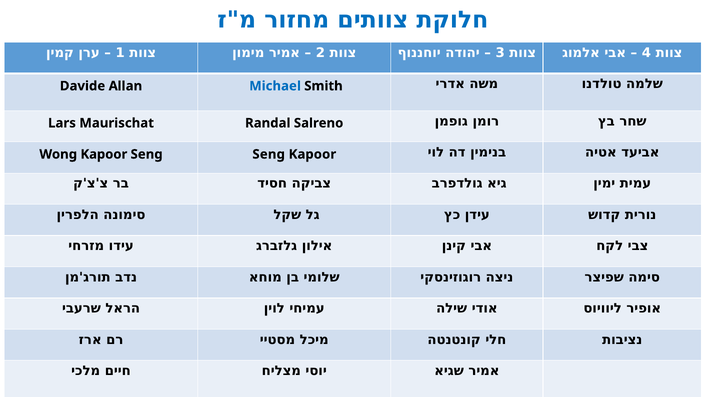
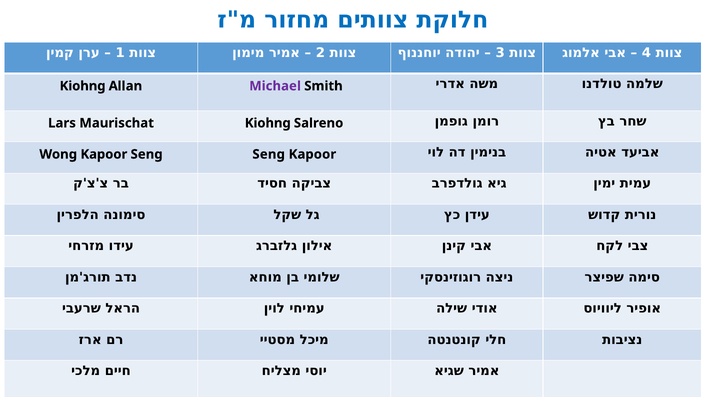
Davide at (83, 86): Davide -> Kiohng
Michael colour: blue -> purple
Maurischat Randal: Randal -> Kiohng
